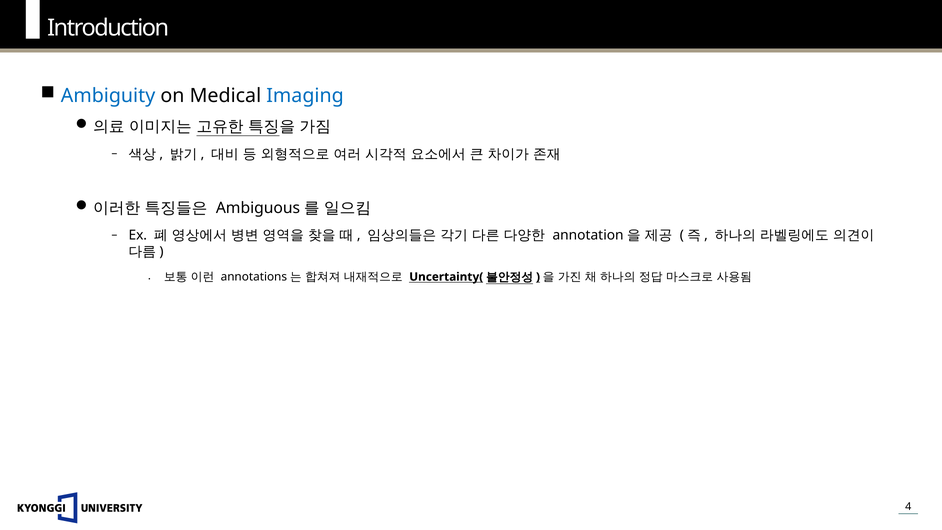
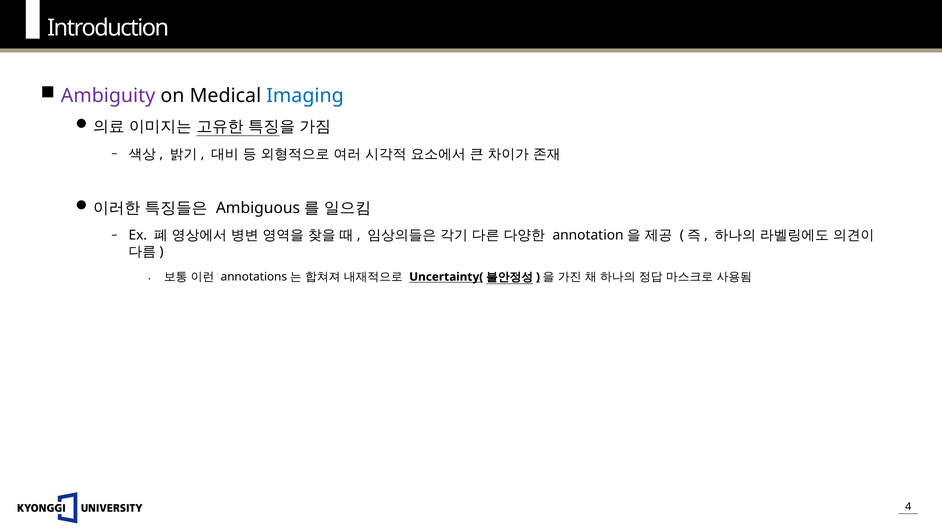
Ambiguity colour: blue -> purple
